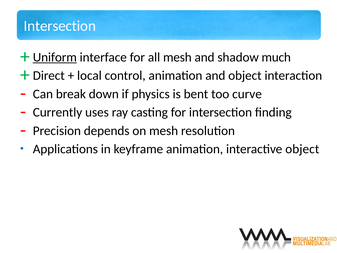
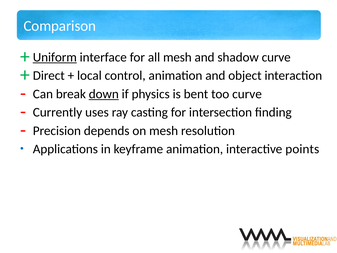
Intersection at (60, 26): Intersection -> Comparison
shadow much: much -> curve
down underline: none -> present
interactive object: object -> points
